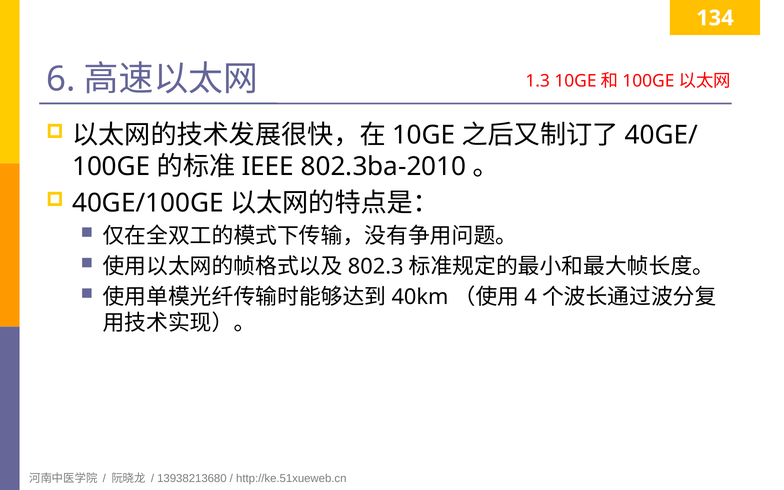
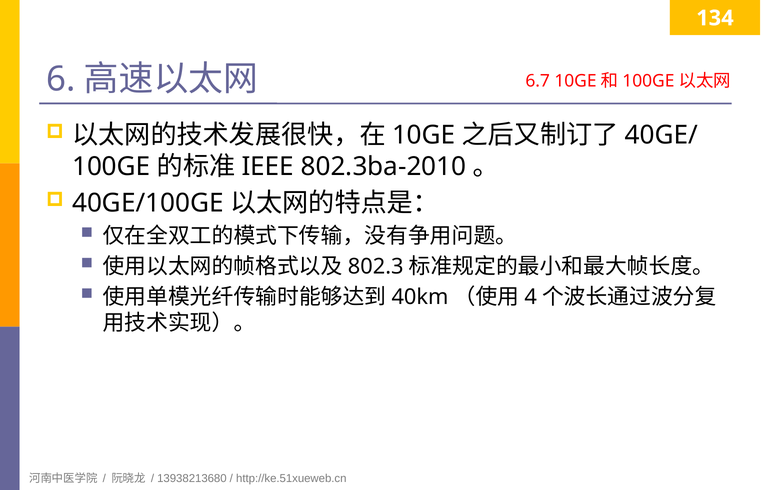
1.3: 1.3 -> 6.7
